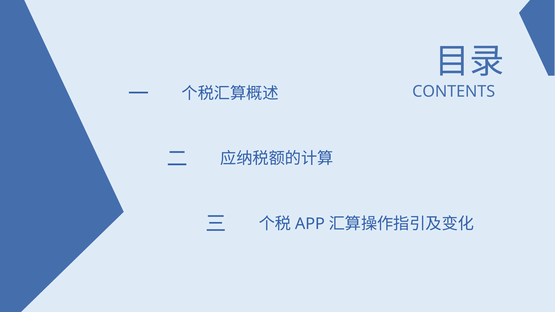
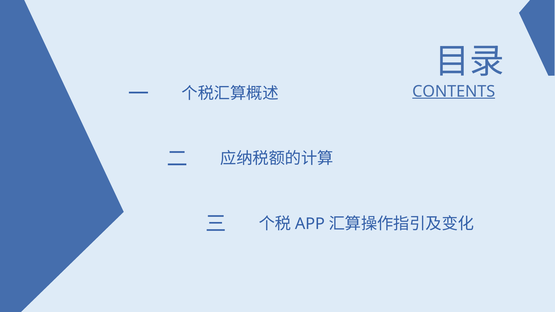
CONTENTS underline: none -> present
